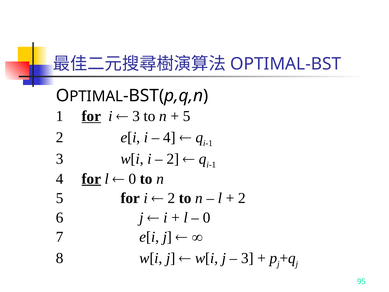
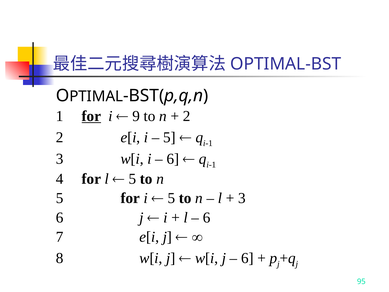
3 at (136, 116): 3 -> 9
5 at (187, 116): 5 -> 2
4 at (169, 137): 4 -> 5
2 at (173, 159): 2 -> 6
for at (91, 179) underline: present -> none
0 at (132, 179): 0 -> 5
2 at (171, 198): 2 -> 5
2 at (242, 198): 2 -> 3
0 at (207, 217): 0 -> 6
3 at (247, 258): 3 -> 6
